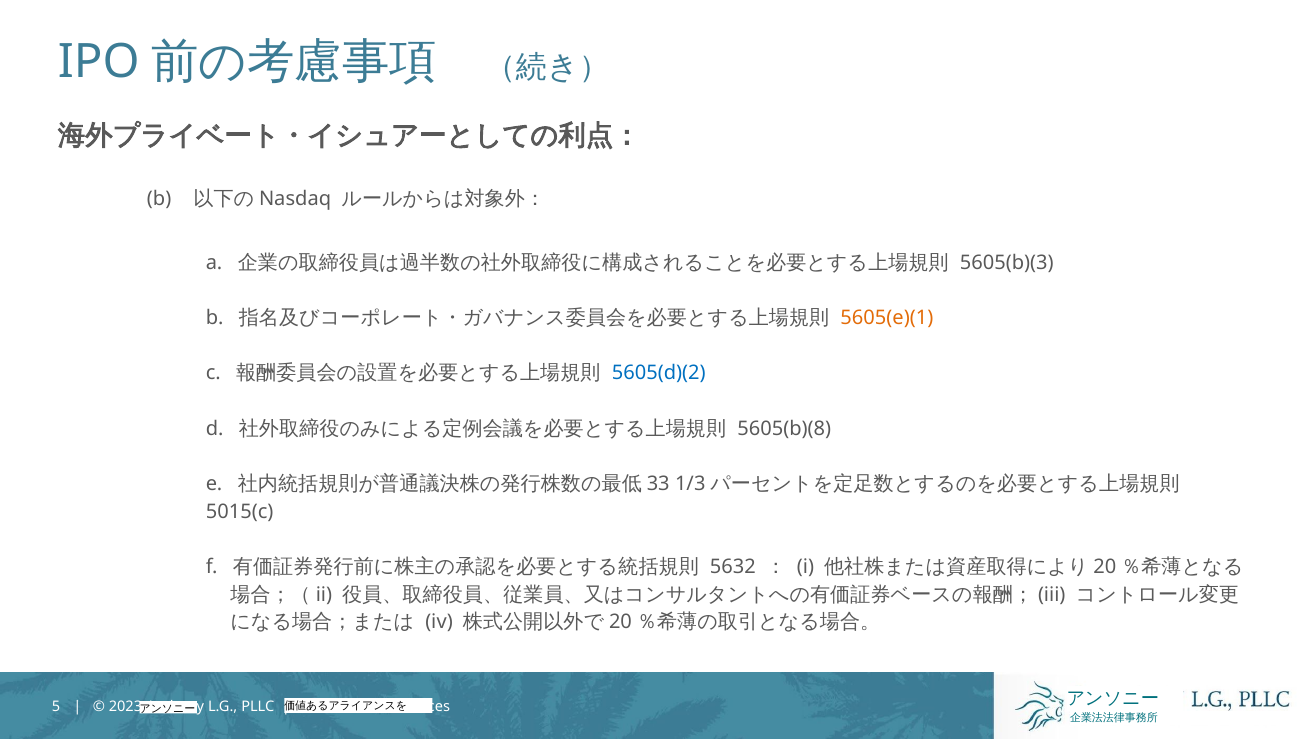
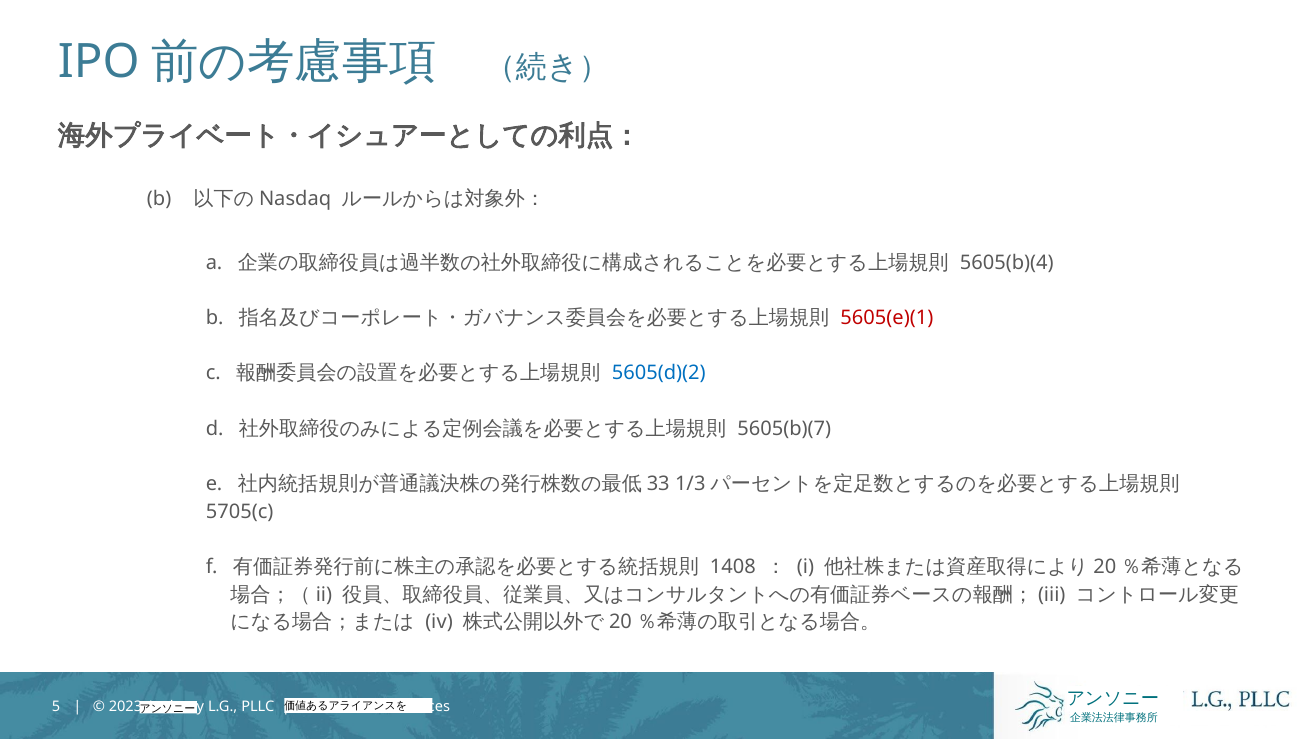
5605(b)(3: 5605(b)(3 -> 5605(b)(4
5605(e)(1 colour: orange -> red
5605(b)(8: 5605(b)(8 -> 5605(b)(7
5015(c: 5015(c -> 5705(c
5632: 5632 -> 1408
